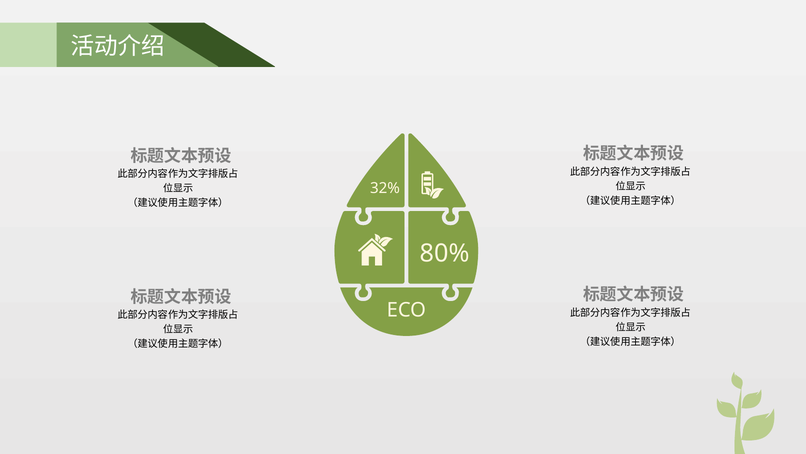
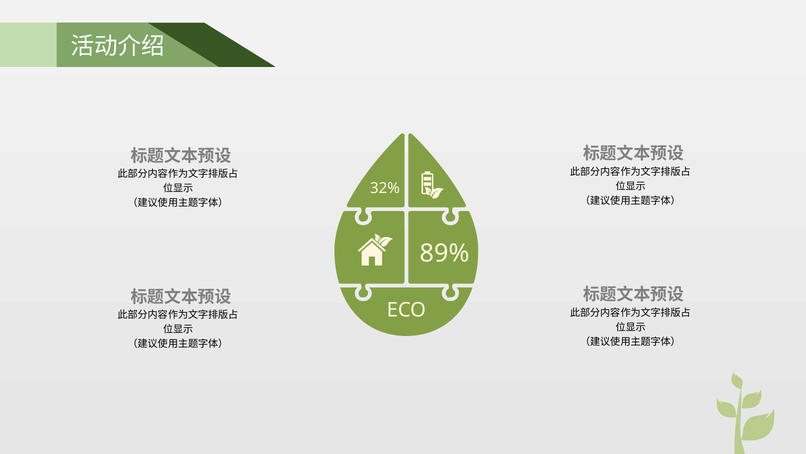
80%: 80% -> 89%
